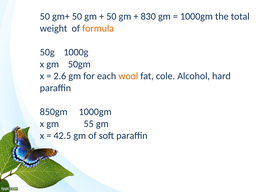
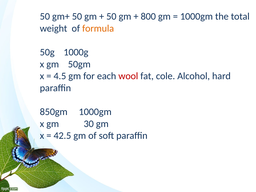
830: 830 -> 800
2.6: 2.6 -> 4.5
wool colour: orange -> red
55: 55 -> 30
